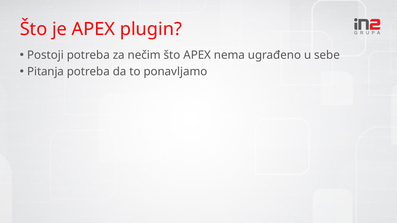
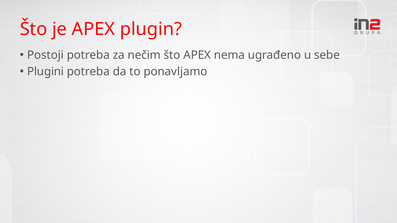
Pitanja: Pitanja -> Plugini
